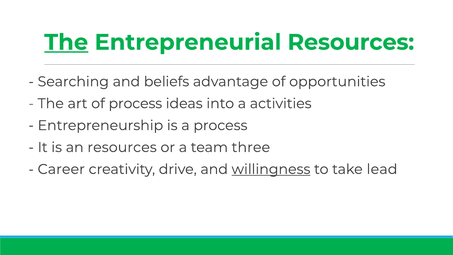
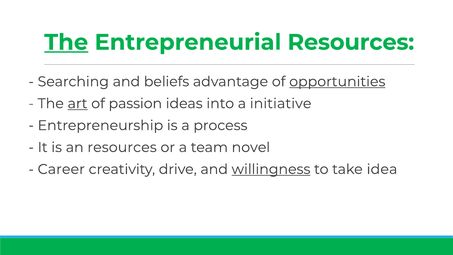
opportunities underline: none -> present
art underline: none -> present
of process: process -> passion
activities: activities -> initiative
three: three -> novel
lead: lead -> idea
